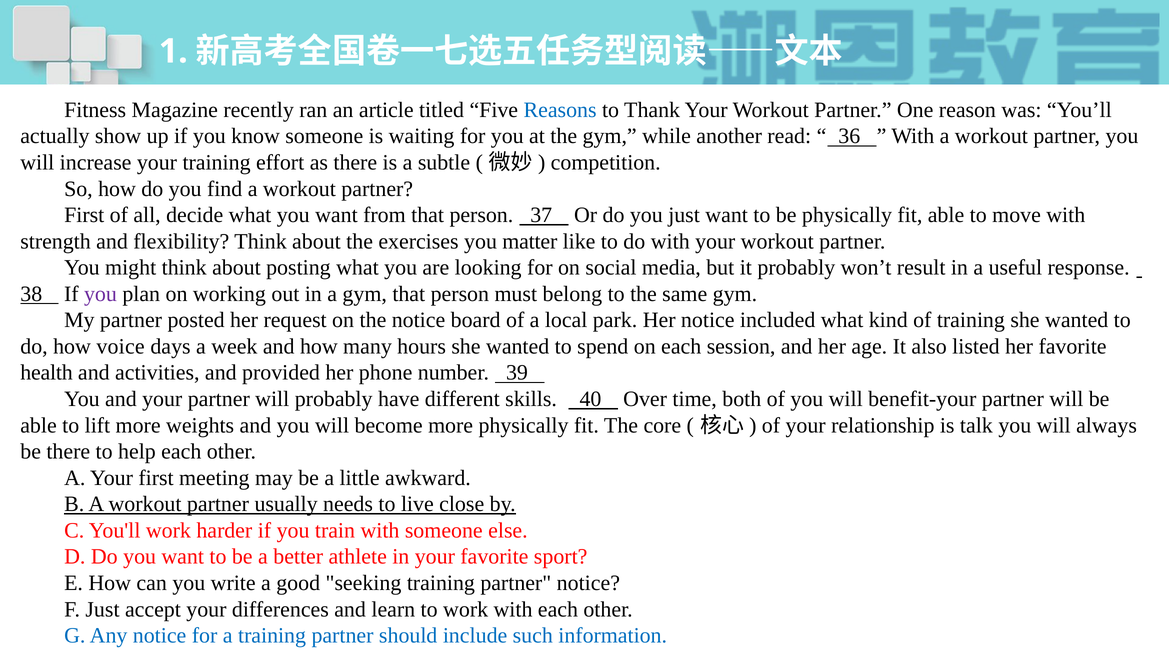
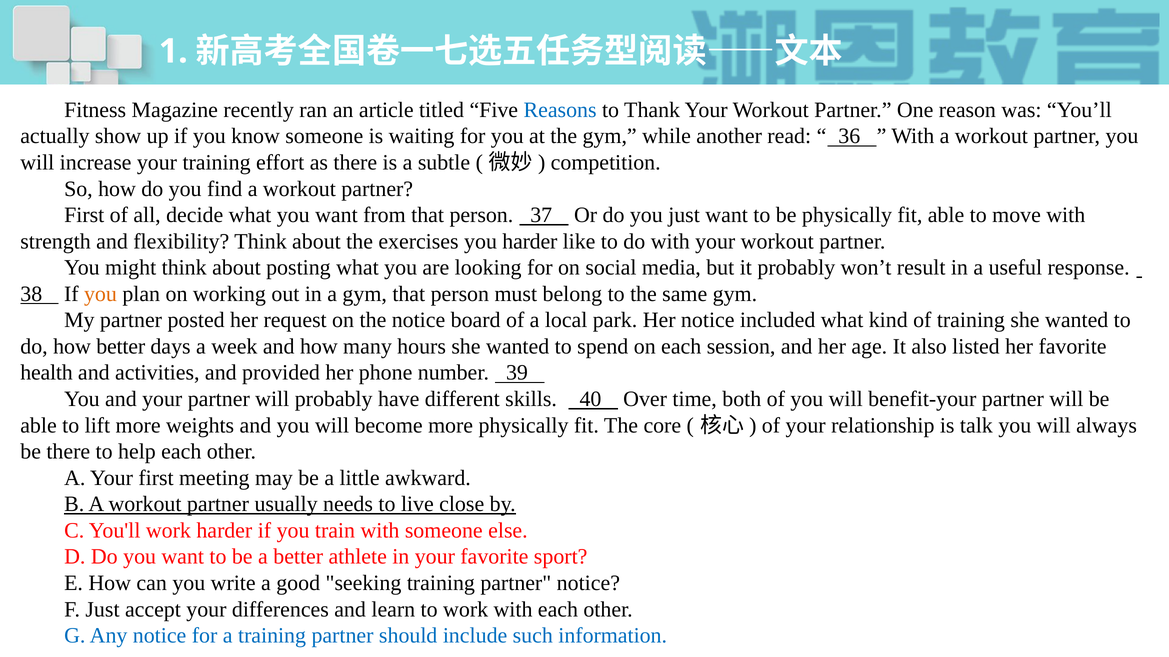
you matter: matter -> harder
you at (100, 294) colour: purple -> orange
how voice: voice -> better
